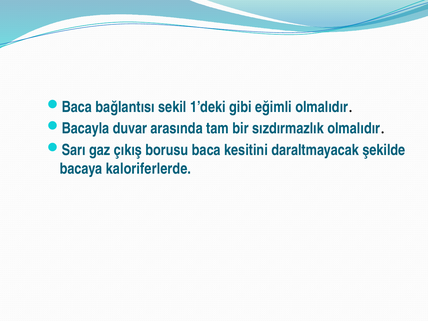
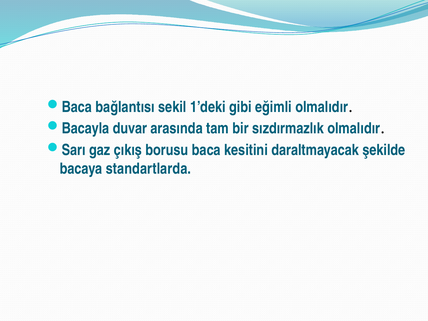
kaloriferlerde: kaloriferlerde -> standartlarda
